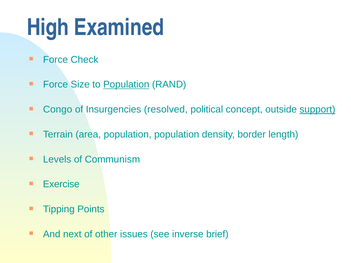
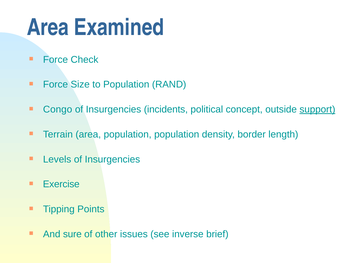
High at (48, 27): High -> Area
Population at (126, 85) underline: present -> none
resolved: resolved -> incidents
Levels of Communism: Communism -> Insurgencies
next: next -> sure
